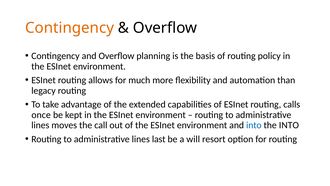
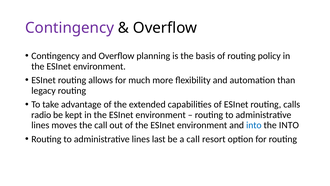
Contingency at (70, 28) colour: orange -> purple
once: once -> radio
a will: will -> call
